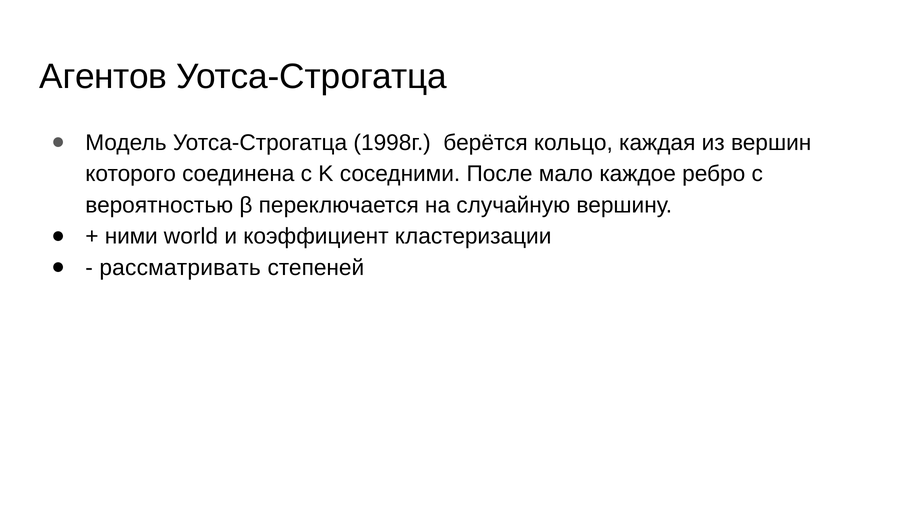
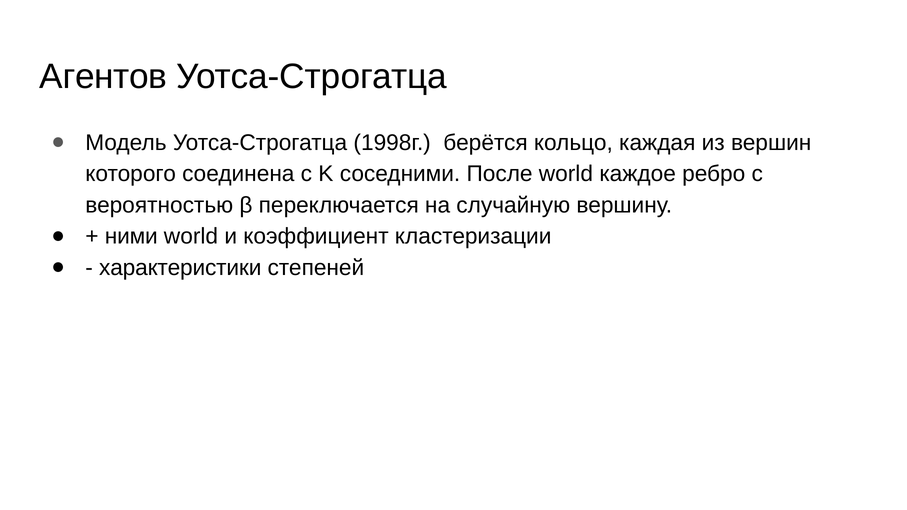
После мало: мало -> world
рассматривать: рассматривать -> характеристики
